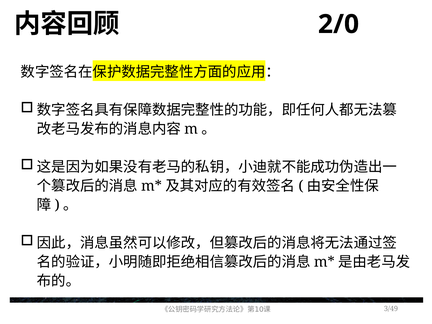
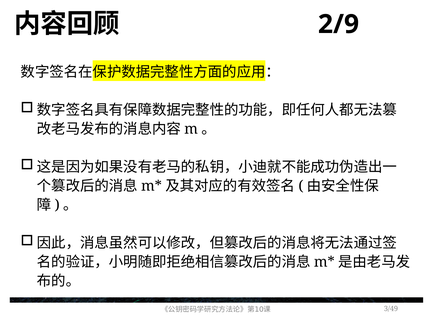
2/0: 2/0 -> 2/9
